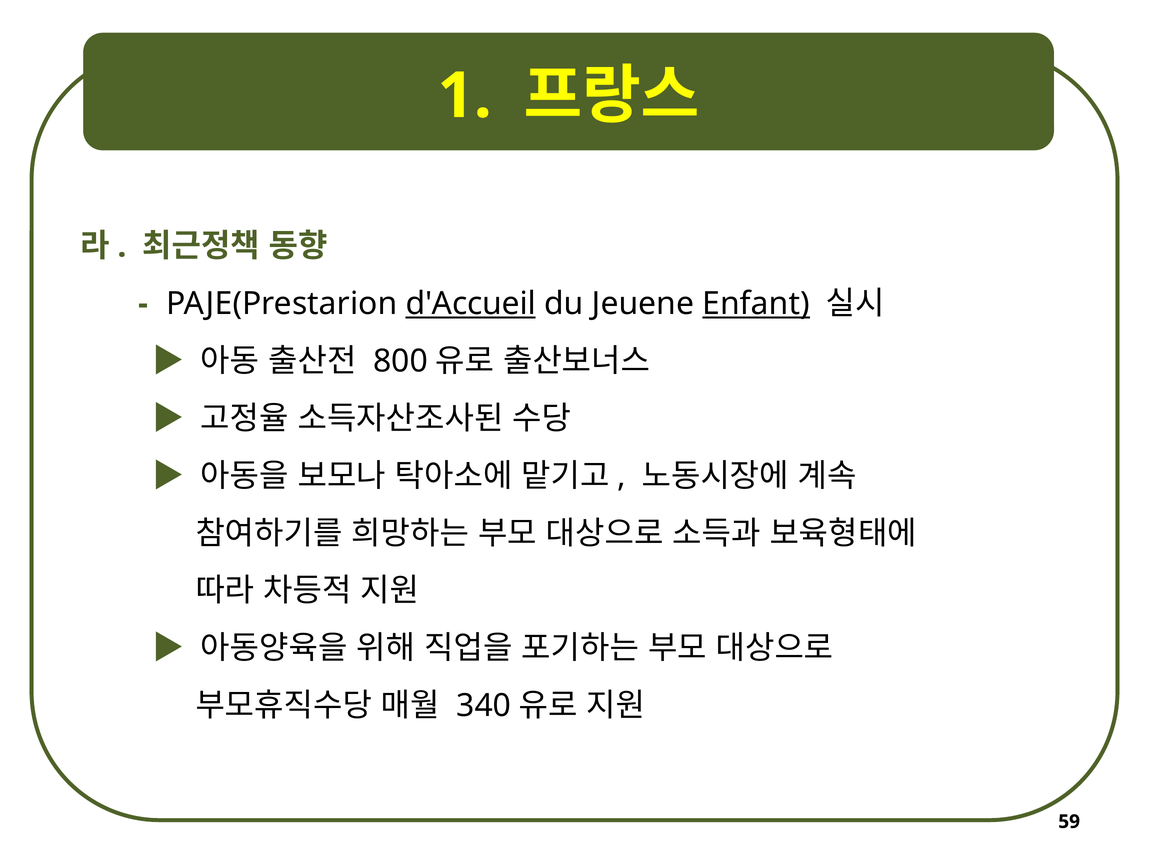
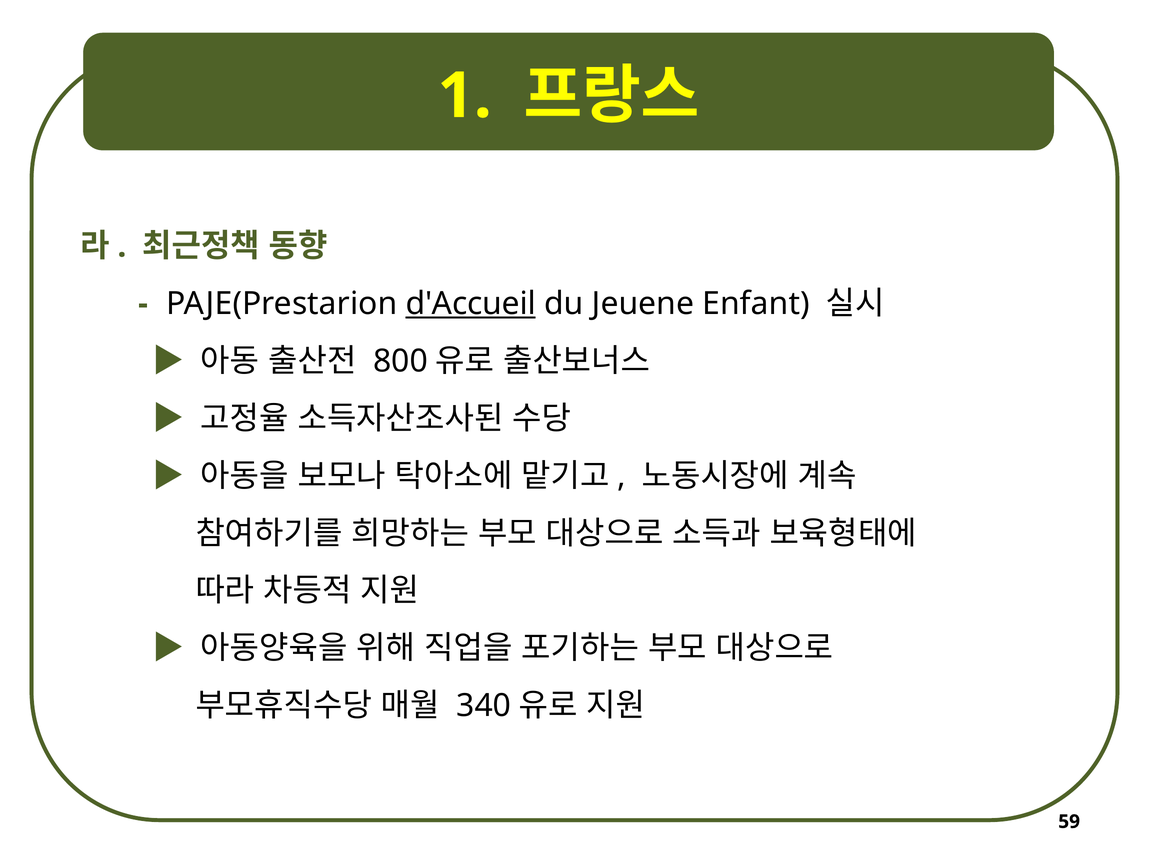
Enfant underline: present -> none
